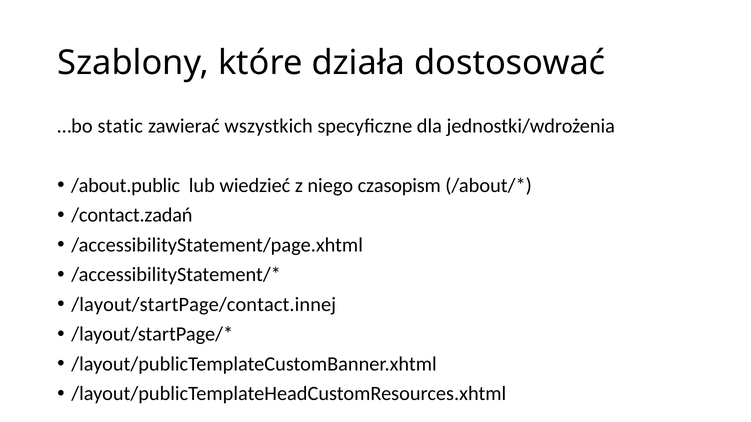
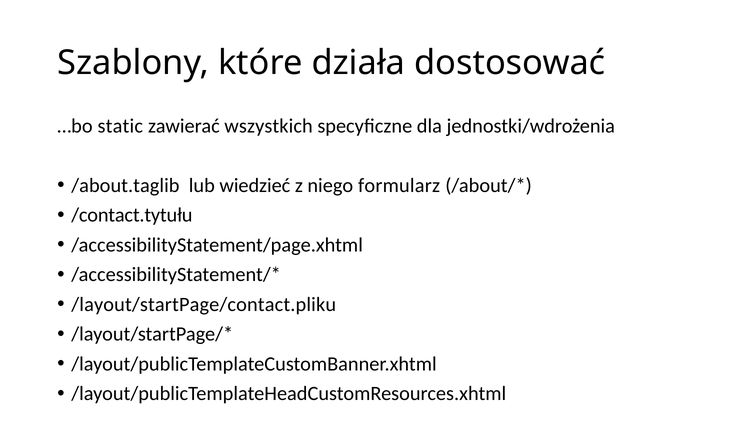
/about.public: /about.public -> /about.taglib
czasopism: czasopism -> formularz
/contact.zadań: /contact.zadań -> /contact.tytułu
/layout/startPage/contact.innej: /layout/startPage/contact.innej -> /layout/startPage/contact.pliku
